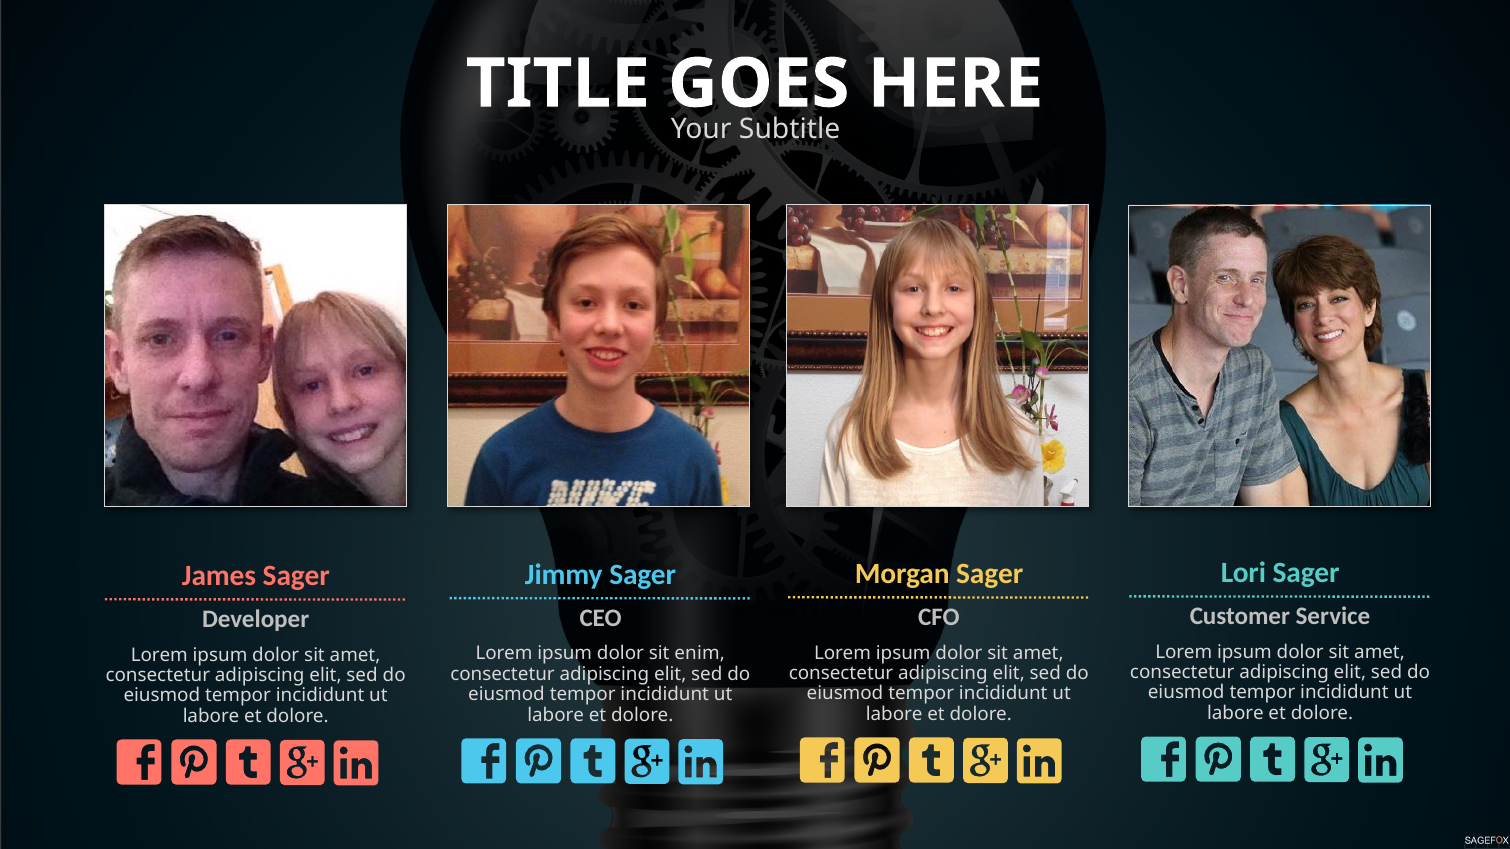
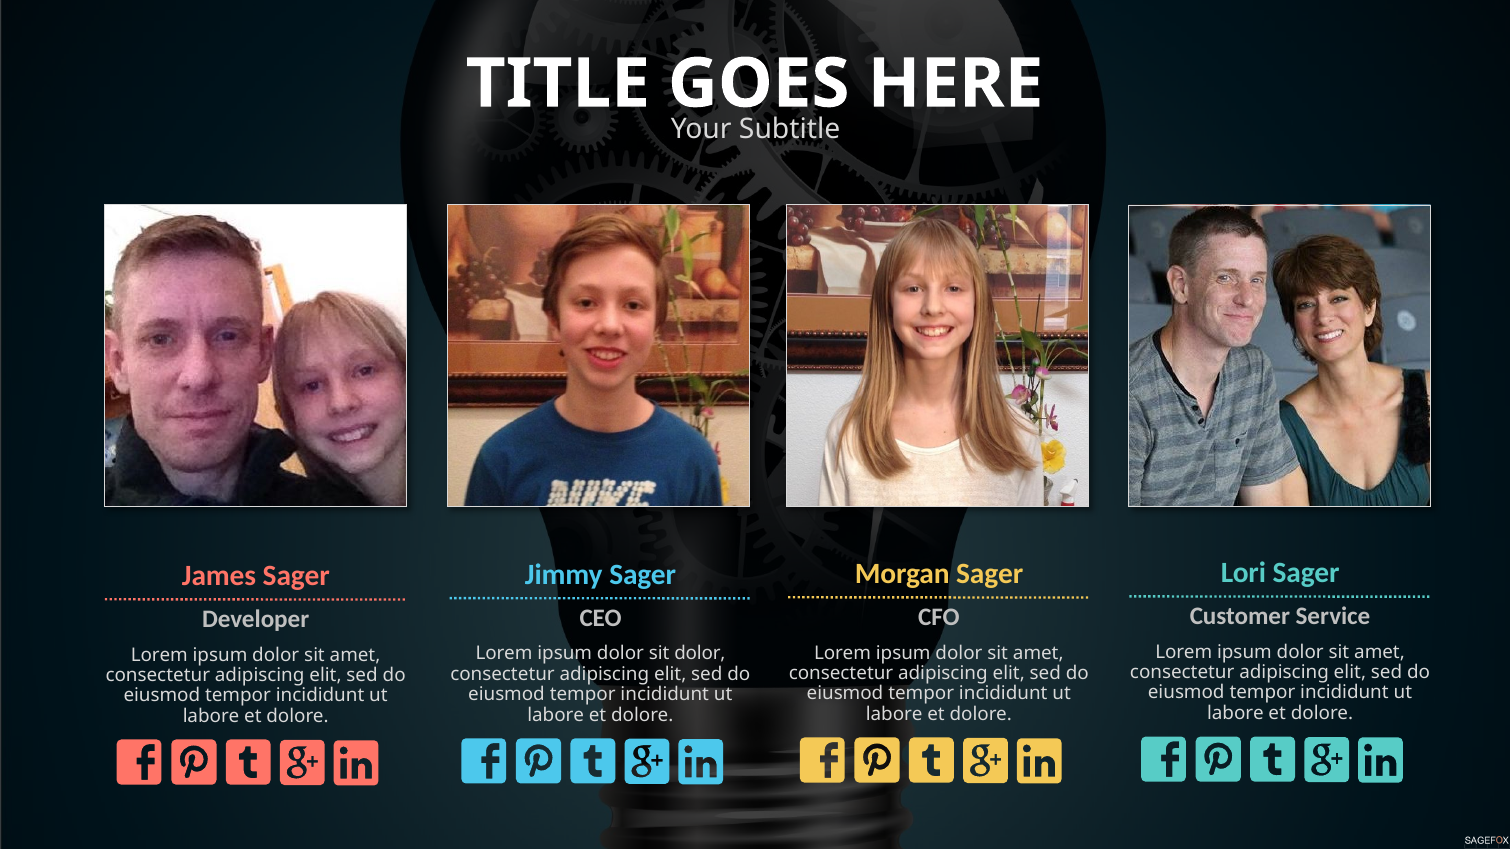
sit enim: enim -> dolor
